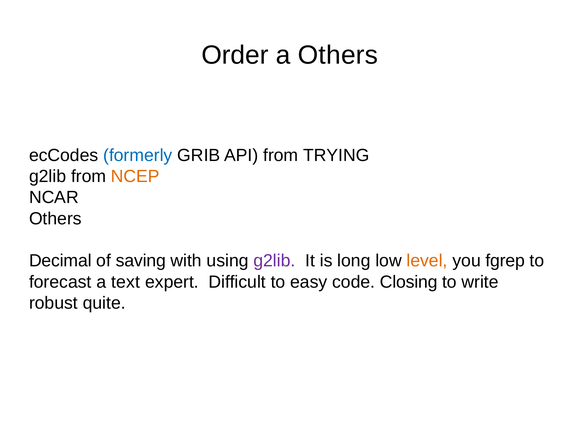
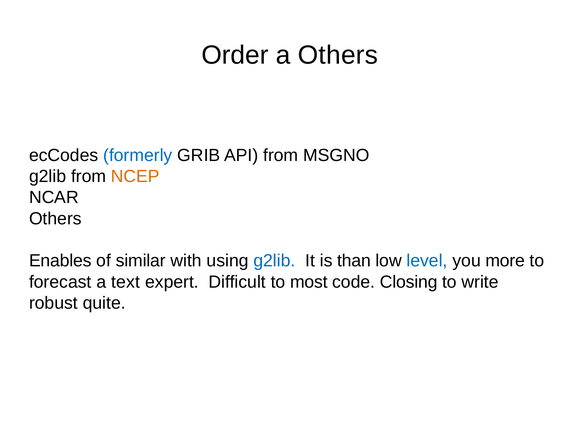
TRYING: TRYING -> MSGNO
Decimal: Decimal -> Enables
saving: saving -> similar
g2lib at (274, 261) colour: purple -> blue
long: long -> than
level colour: orange -> blue
fgrep: fgrep -> more
easy: easy -> most
